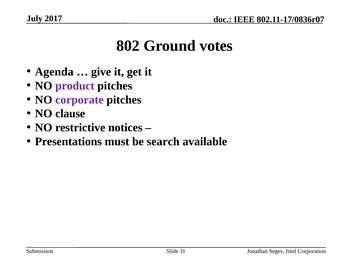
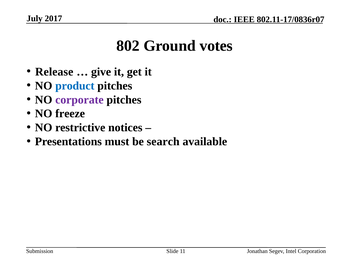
Agenda: Agenda -> Release
product colour: purple -> blue
clause: clause -> freeze
